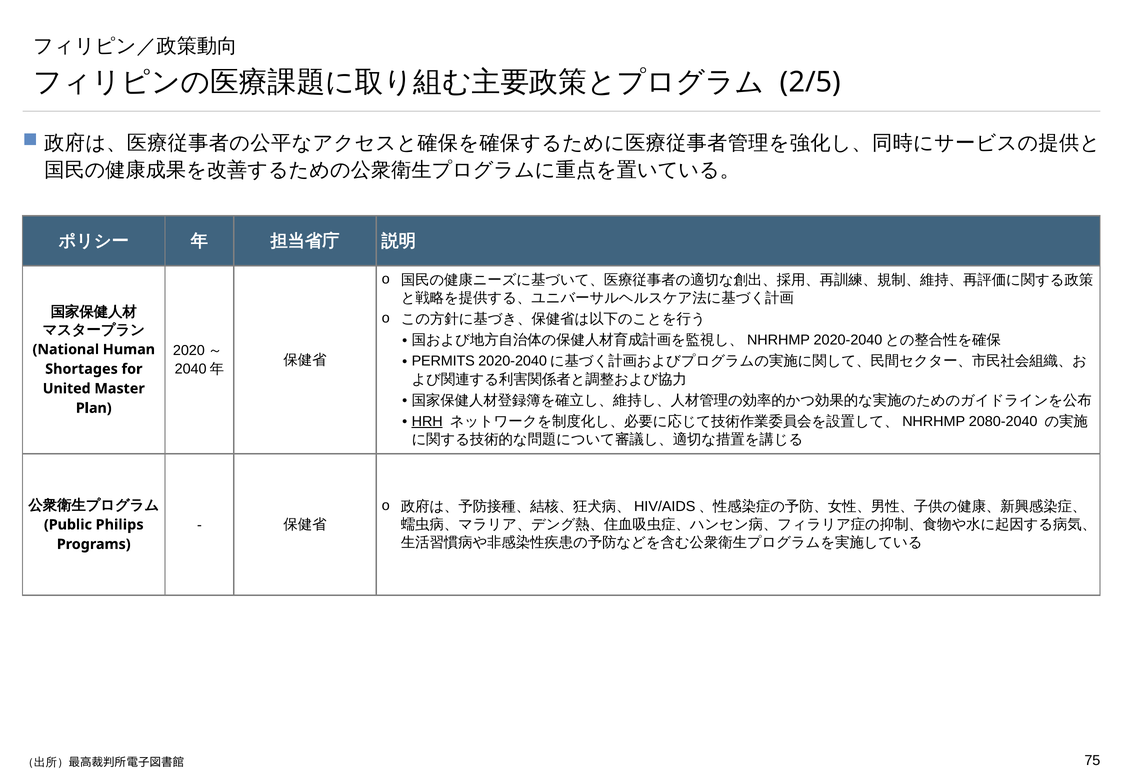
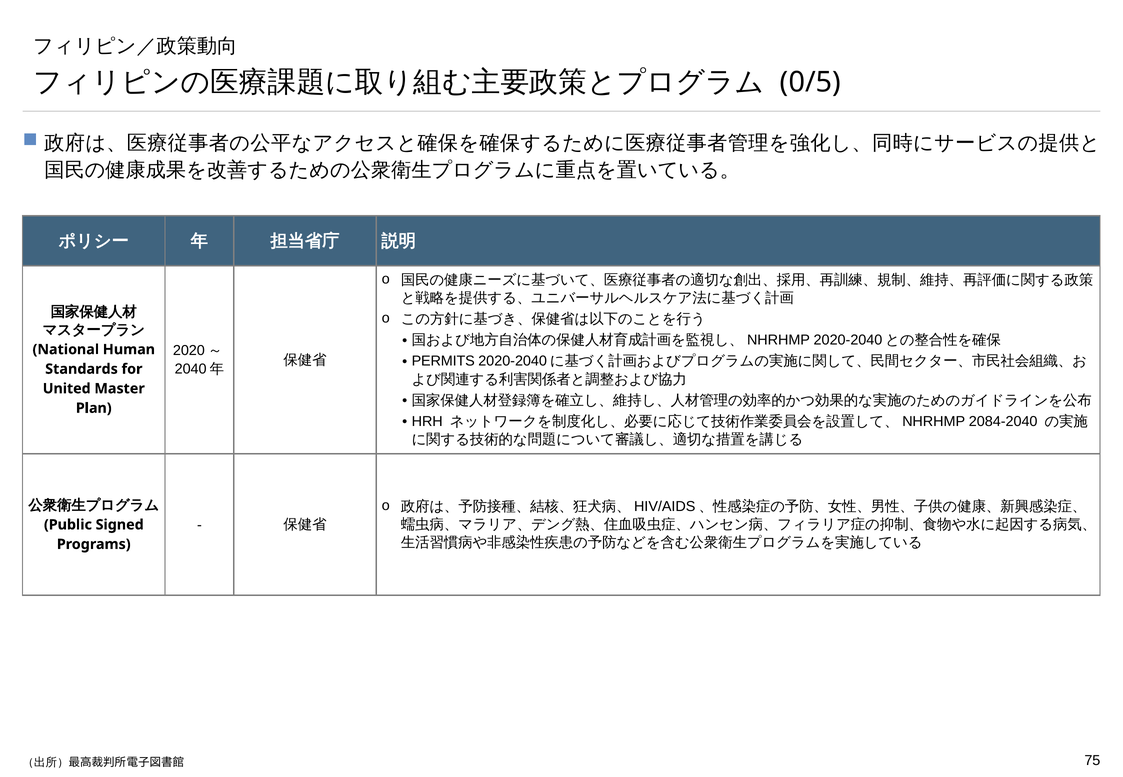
2/5: 2/5 -> 0/5
Shortages: Shortages -> Standards
HRH underline: present -> none
2080-2040: 2080-2040 -> 2084-2040
Philips: Philips -> Signed
